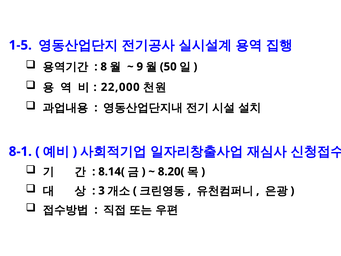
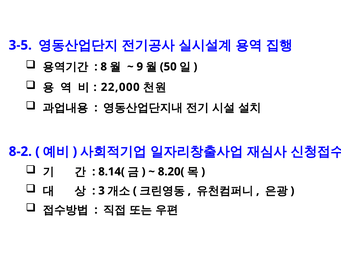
1-5: 1-5 -> 3-5
8-1: 8-1 -> 8-2
